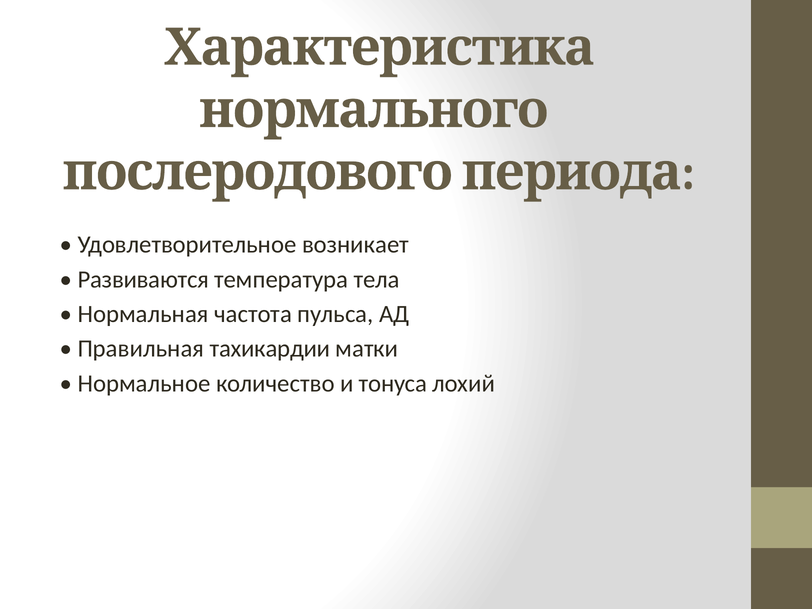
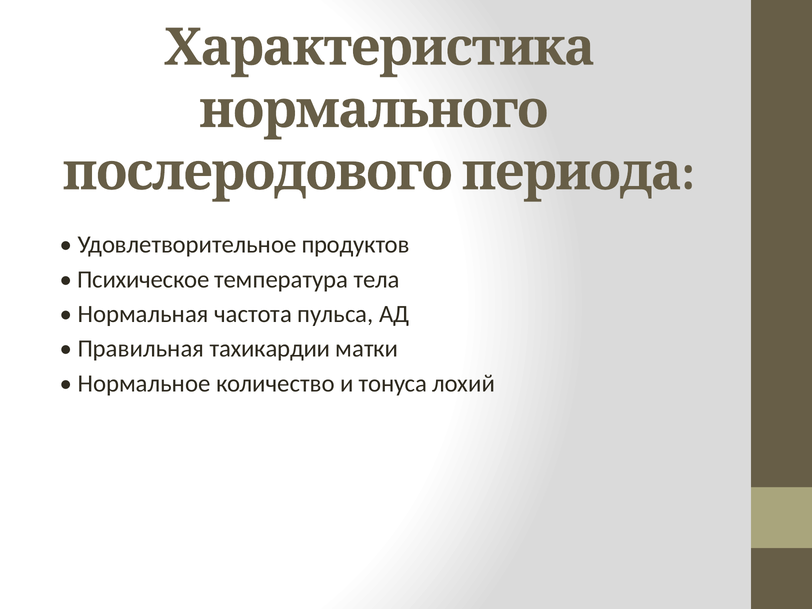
возникает: возникает -> продуктов
Развиваются: Развиваются -> Психическое
